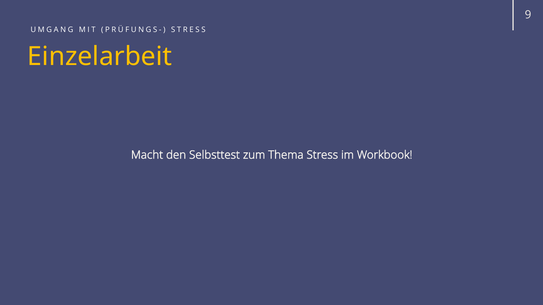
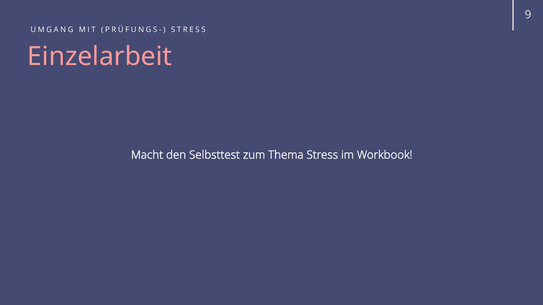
Einzelarbeit colour: yellow -> pink
